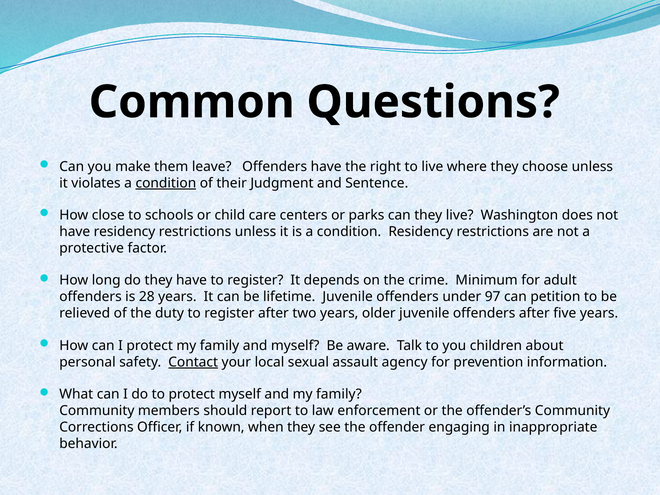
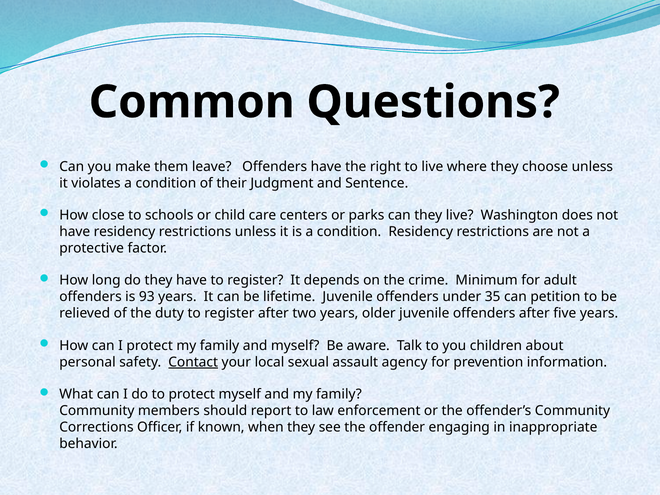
condition at (166, 183) underline: present -> none
28: 28 -> 93
97: 97 -> 35
